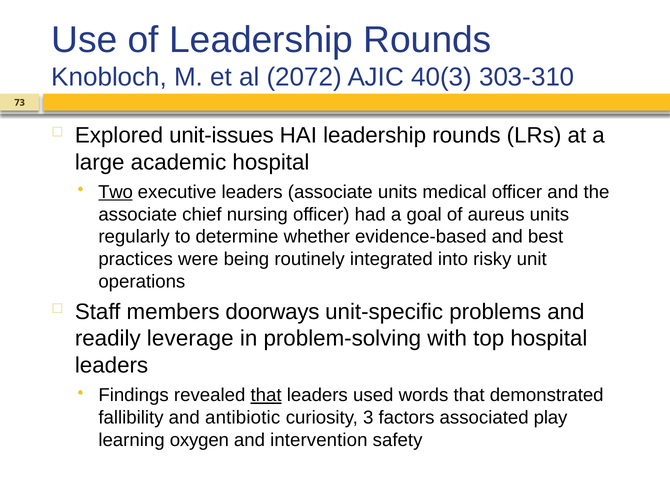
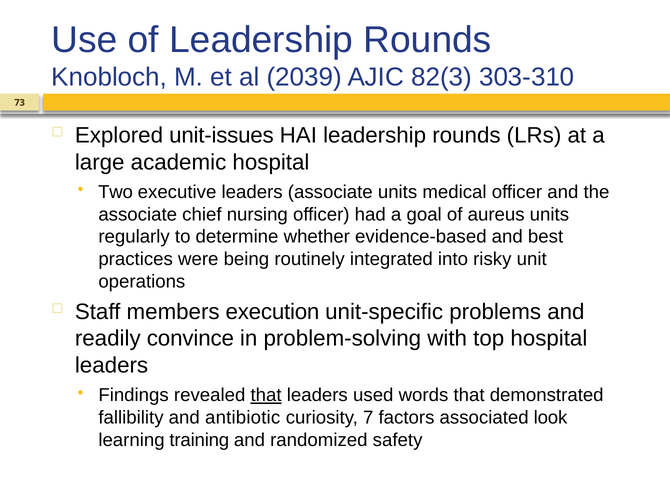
2072: 2072 -> 2039
40(3: 40(3 -> 82(3
Two underline: present -> none
doorways: doorways -> execution
leverage: leverage -> convince
3: 3 -> 7
play: play -> look
oxygen: oxygen -> training
intervention: intervention -> randomized
